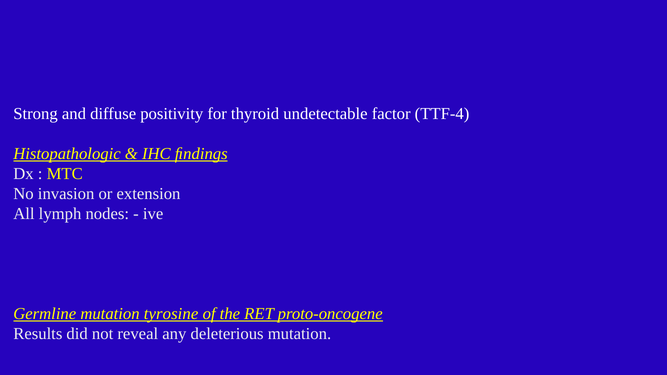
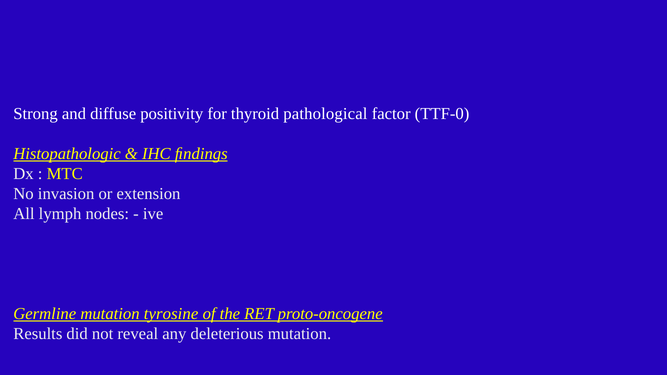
undetectable: undetectable -> pathological
TTF-4: TTF-4 -> TTF-0
